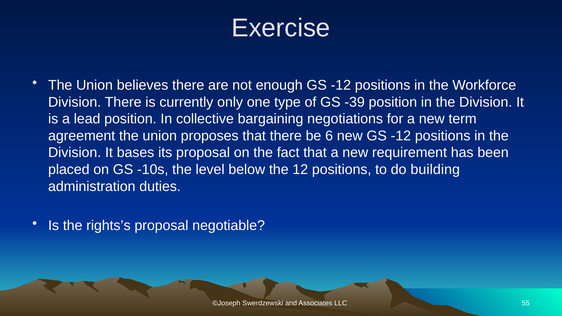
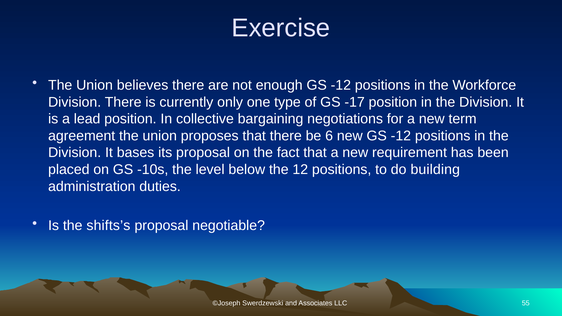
-39: -39 -> -17
rights’s: rights’s -> shifts’s
